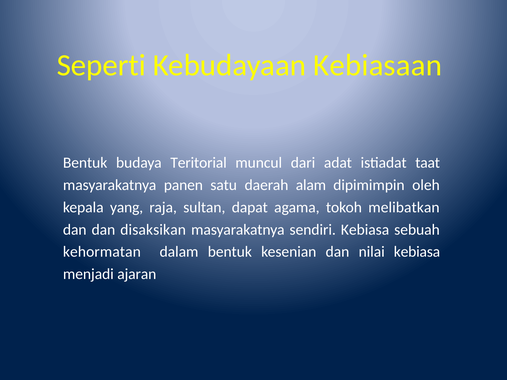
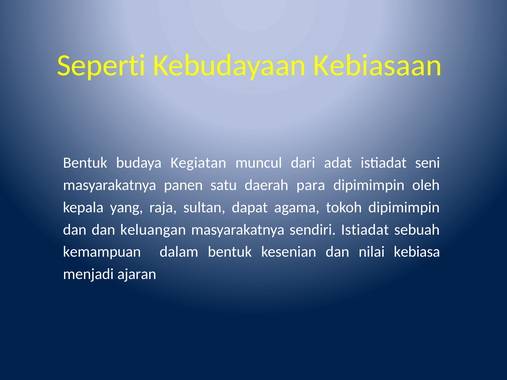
Teritorial: Teritorial -> Kegiatan
taat: taat -> seni
alam: alam -> para
tokoh melibatkan: melibatkan -> dipimimpin
disaksikan: disaksikan -> keluangan
sendiri Kebiasa: Kebiasa -> Istiadat
kehormatan: kehormatan -> kemampuan
